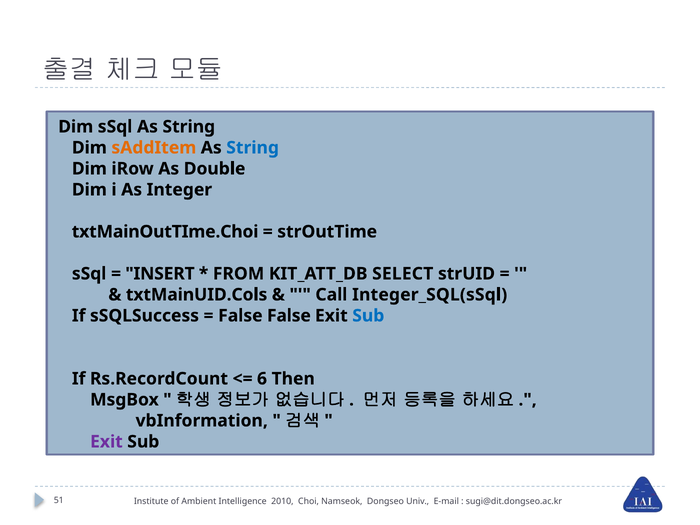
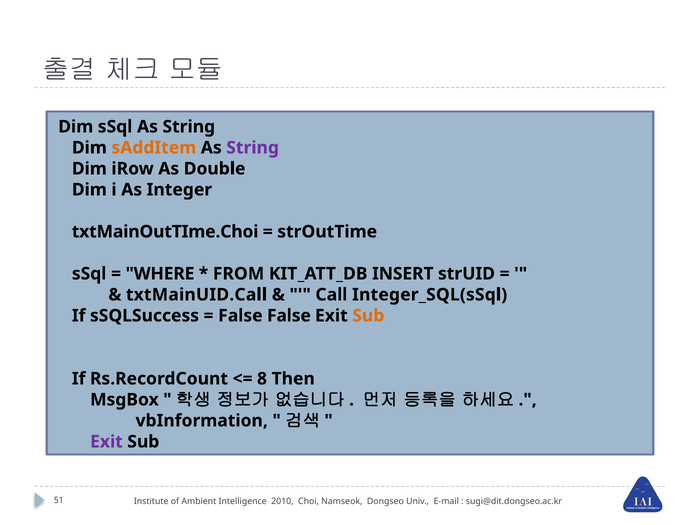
String at (253, 148) colour: blue -> purple
INSERT: INSERT -> WHERE
SELECT: SELECT -> INSERT
txtMainUID.Cols: txtMainUID.Cols -> txtMainUID.Call
Sub at (368, 316) colour: blue -> orange
6: 6 -> 8
